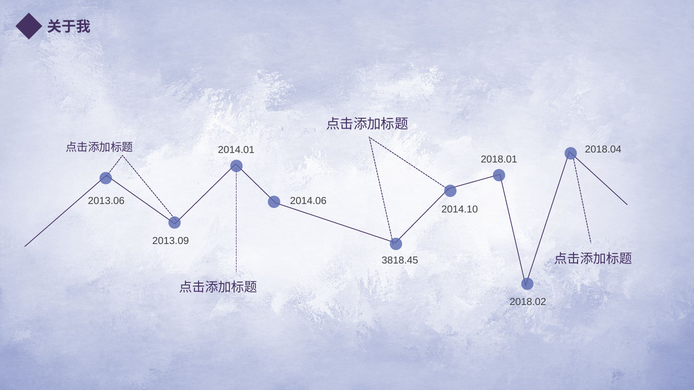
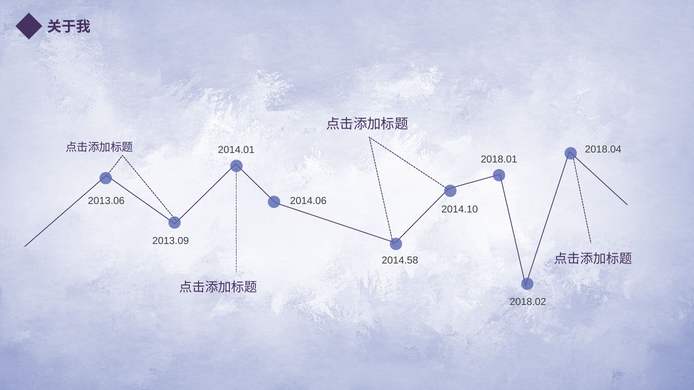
3818.45: 3818.45 -> 2014.58
